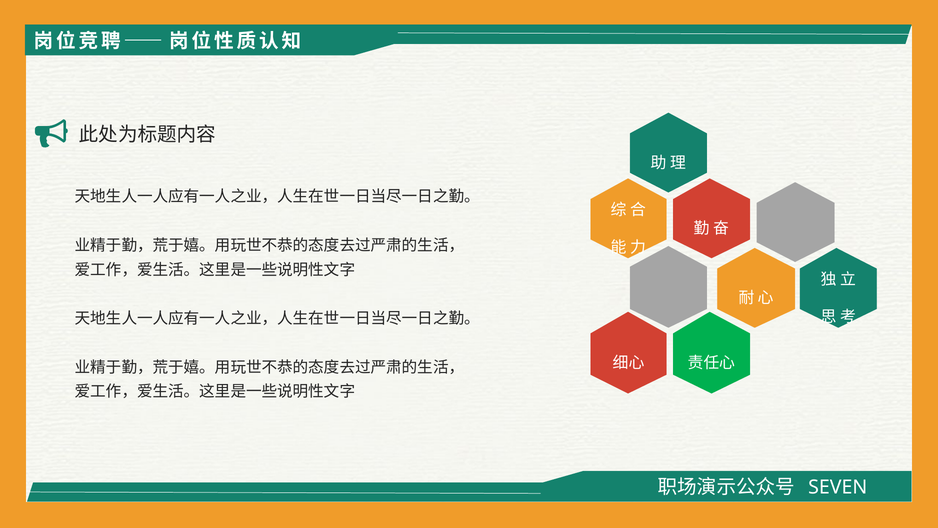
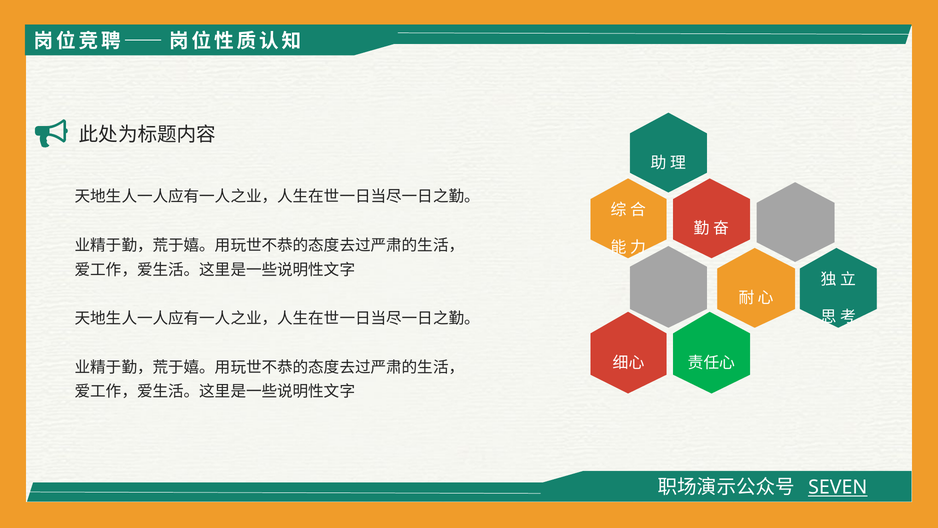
SEVEN underline: none -> present
